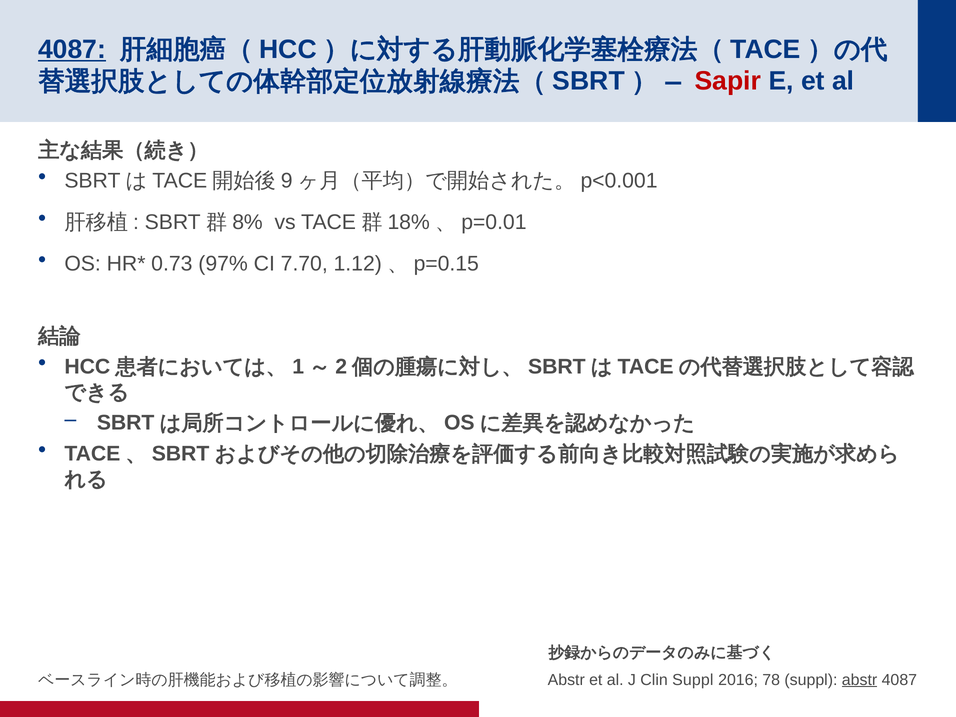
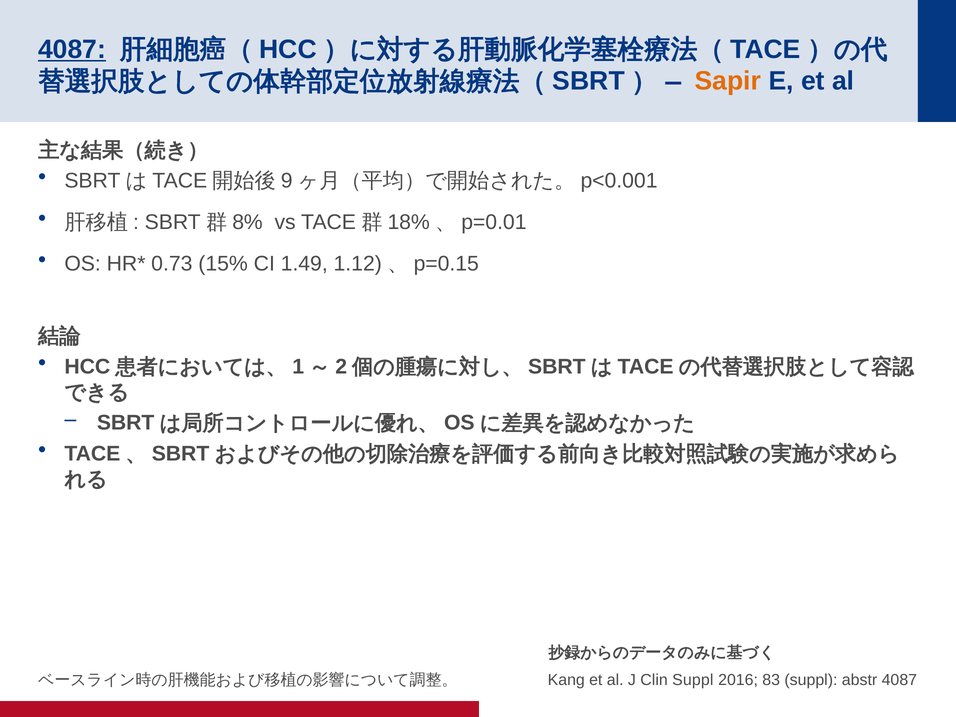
Sapir colour: red -> orange
97%: 97% -> 15%
7.70: 7.70 -> 1.49
Abstr at (566, 680): Abstr -> Kang
78: 78 -> 83
abstr at (860, 680) underline: present -> none
